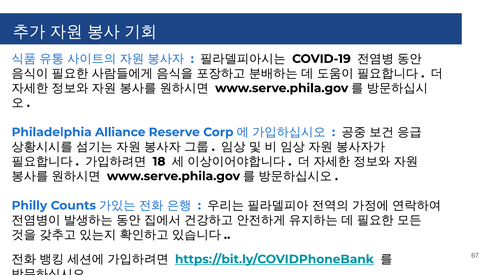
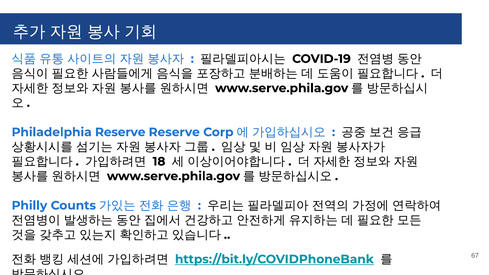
Philadelphia Alliance: Alliance -> Reserve
